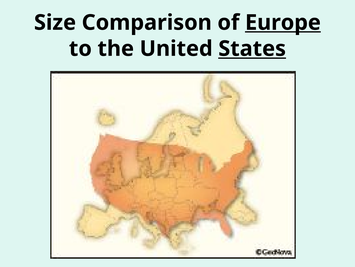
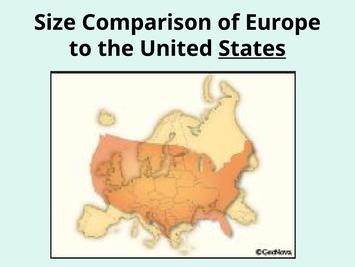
Europe underline: present -> none
